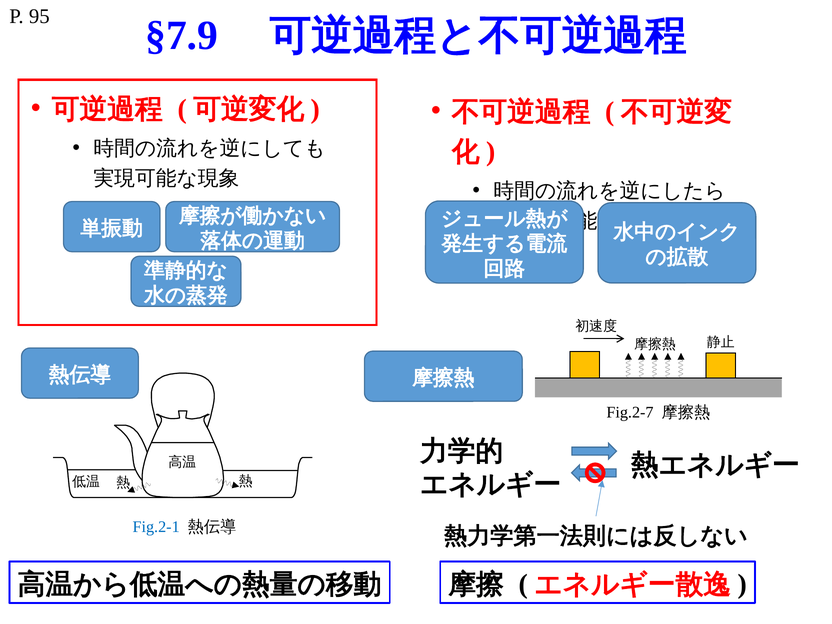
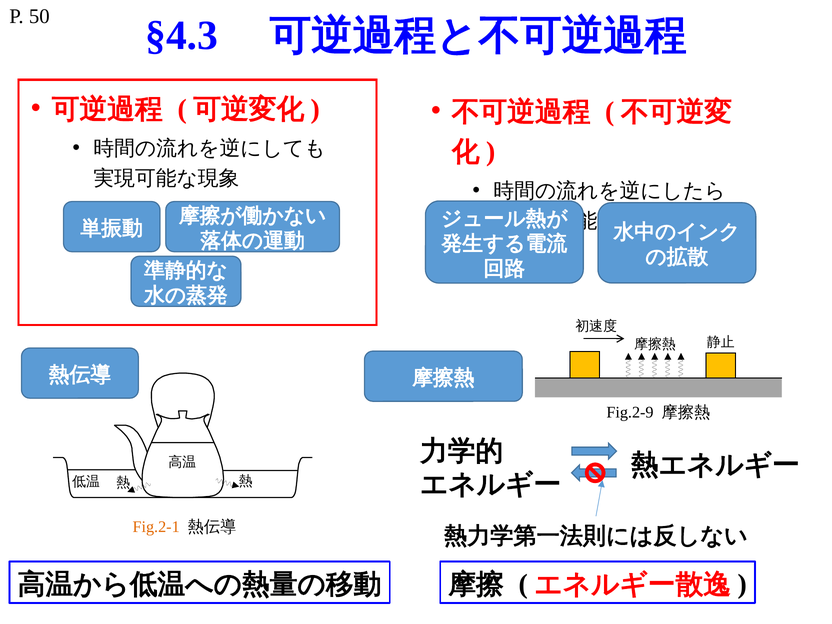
95: 95 -> 50
§7.9: §7.9 -> §4.3
Fig.2-7: Fig.2-7 -> Fig.2-9
Fig.2-1 colour: blue -> orange
